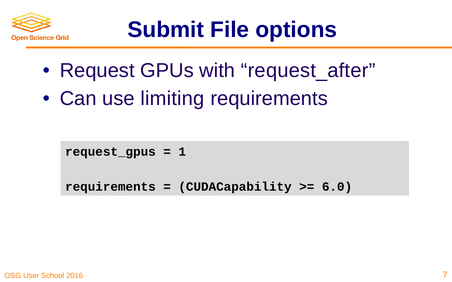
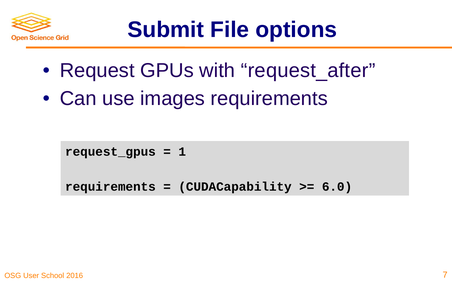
limiting: limiting -> images
